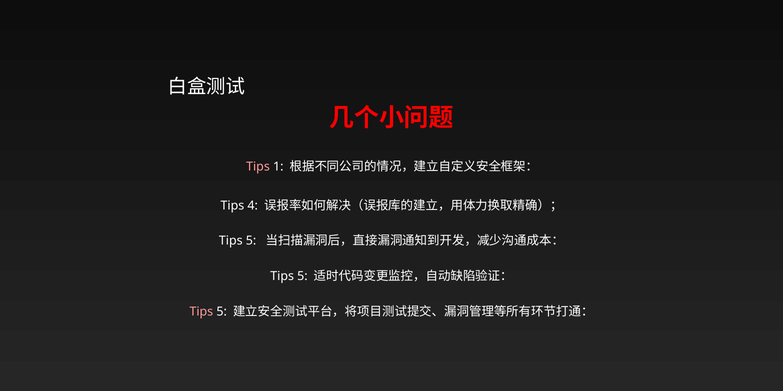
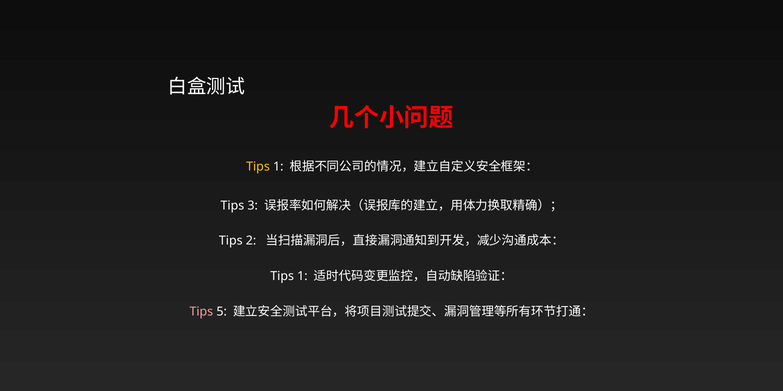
Tips at (258, 167) colour: pink -> yellow
4: 4 -> 3
5 at (251, 241): 5 -> 2
5 at (302, 276): 5 -> 1
